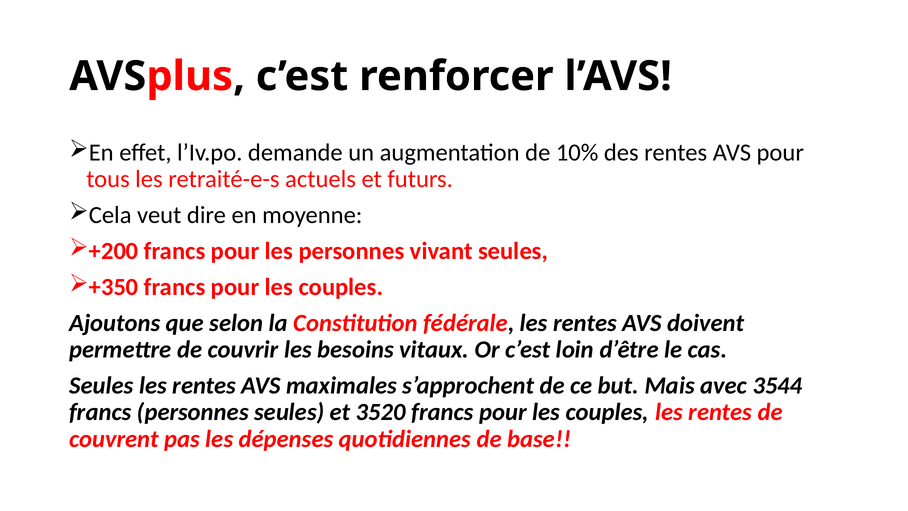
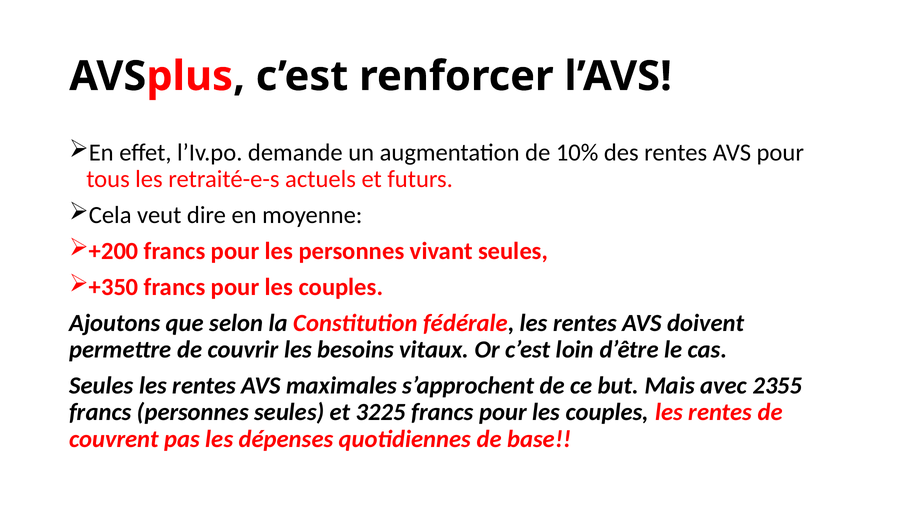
3544: 3544 -> 2355
3520: 3520 -> 3225
